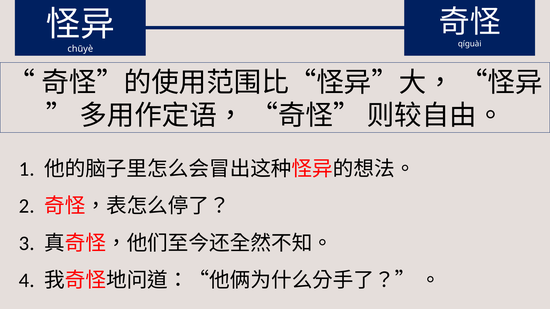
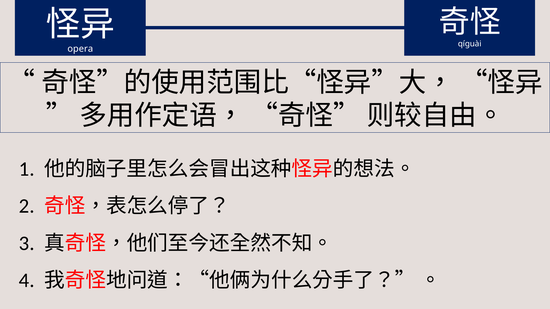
chūyè: chūyè -> opera
